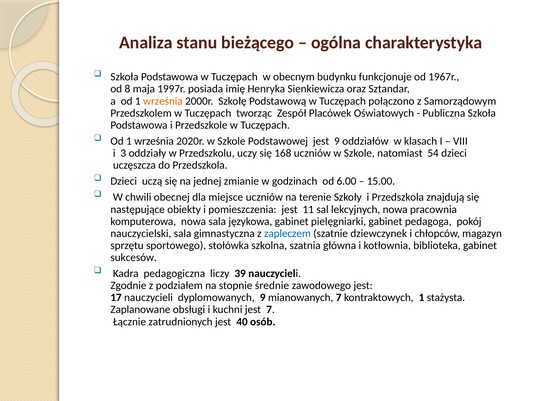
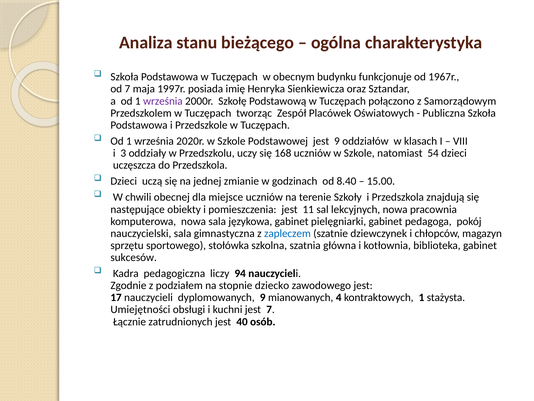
od 8: 8 -> 7
września at (163, 101) colour: orange -> purple
6.00: 6.00 -> 8.40
39: 39 -> 94
średnie: średnie -> dziecko
mianowanych 7: 7 -> 4
Zaplanowane: Zaplanowane -> Umiejętności
